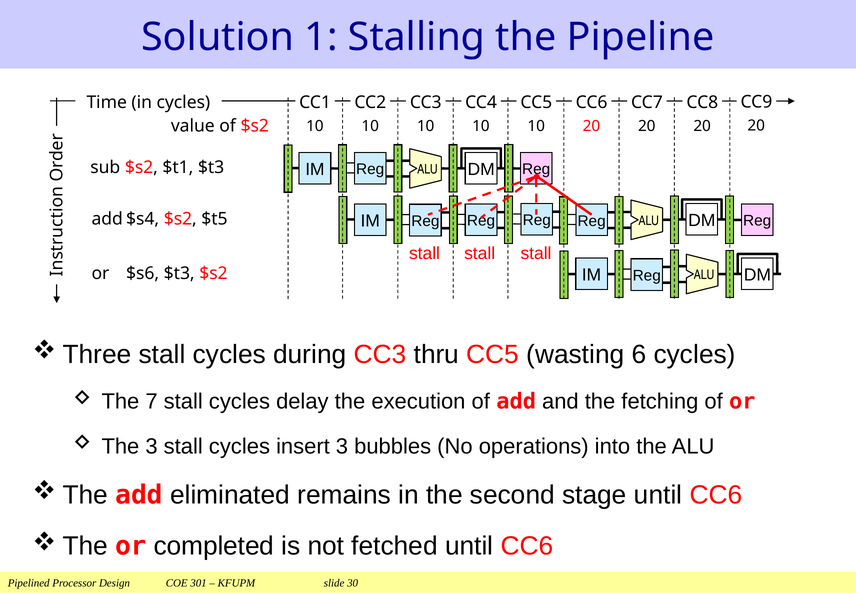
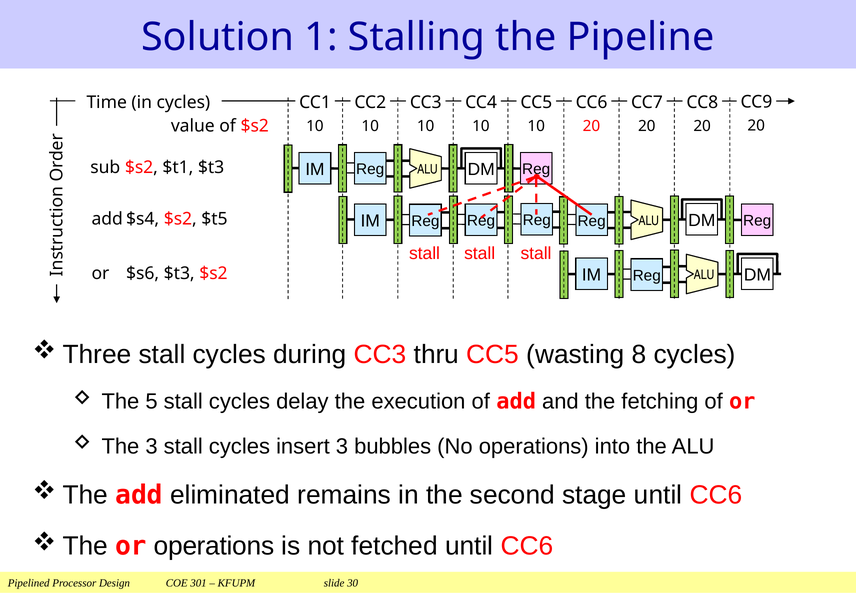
6: 6 -> 8
7: 7 -> 5
or completed: completed -> operations
